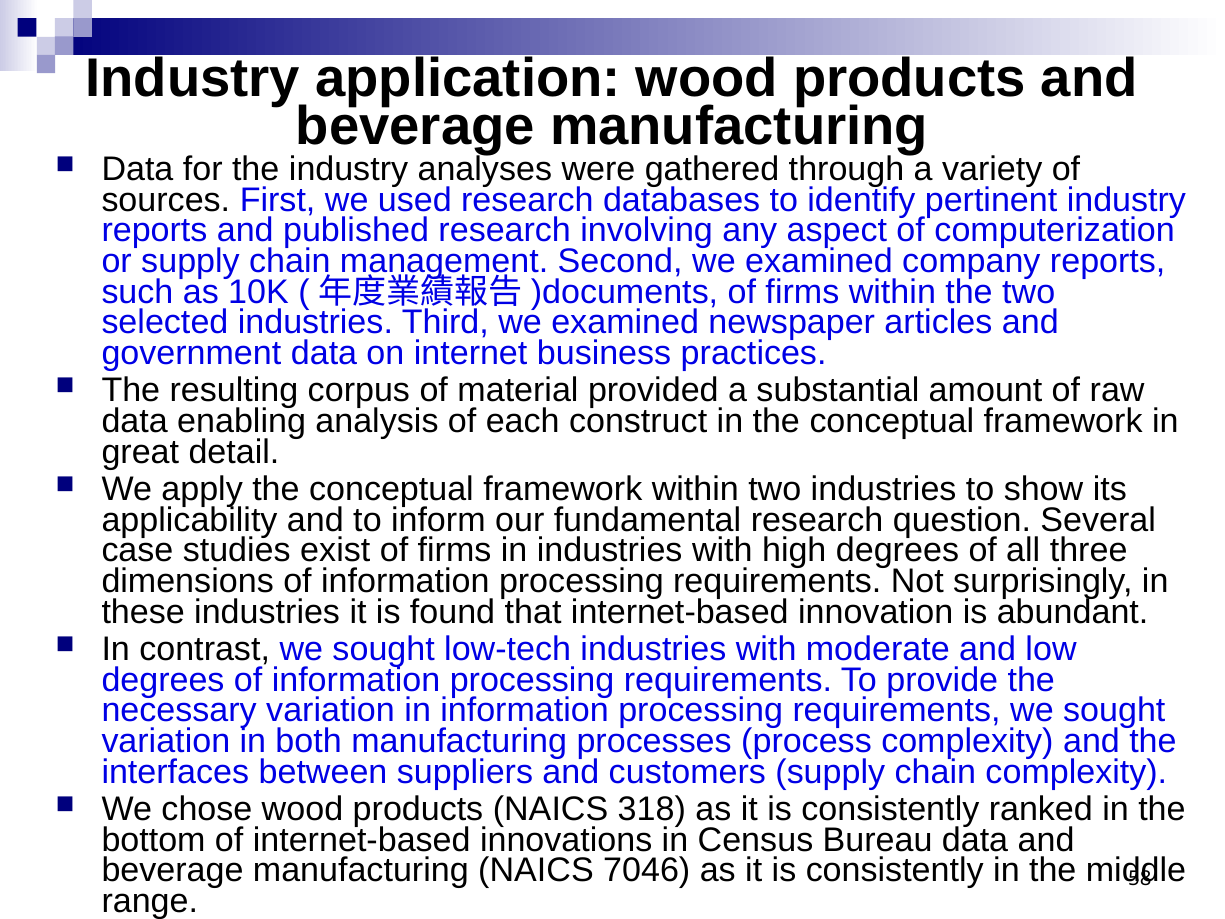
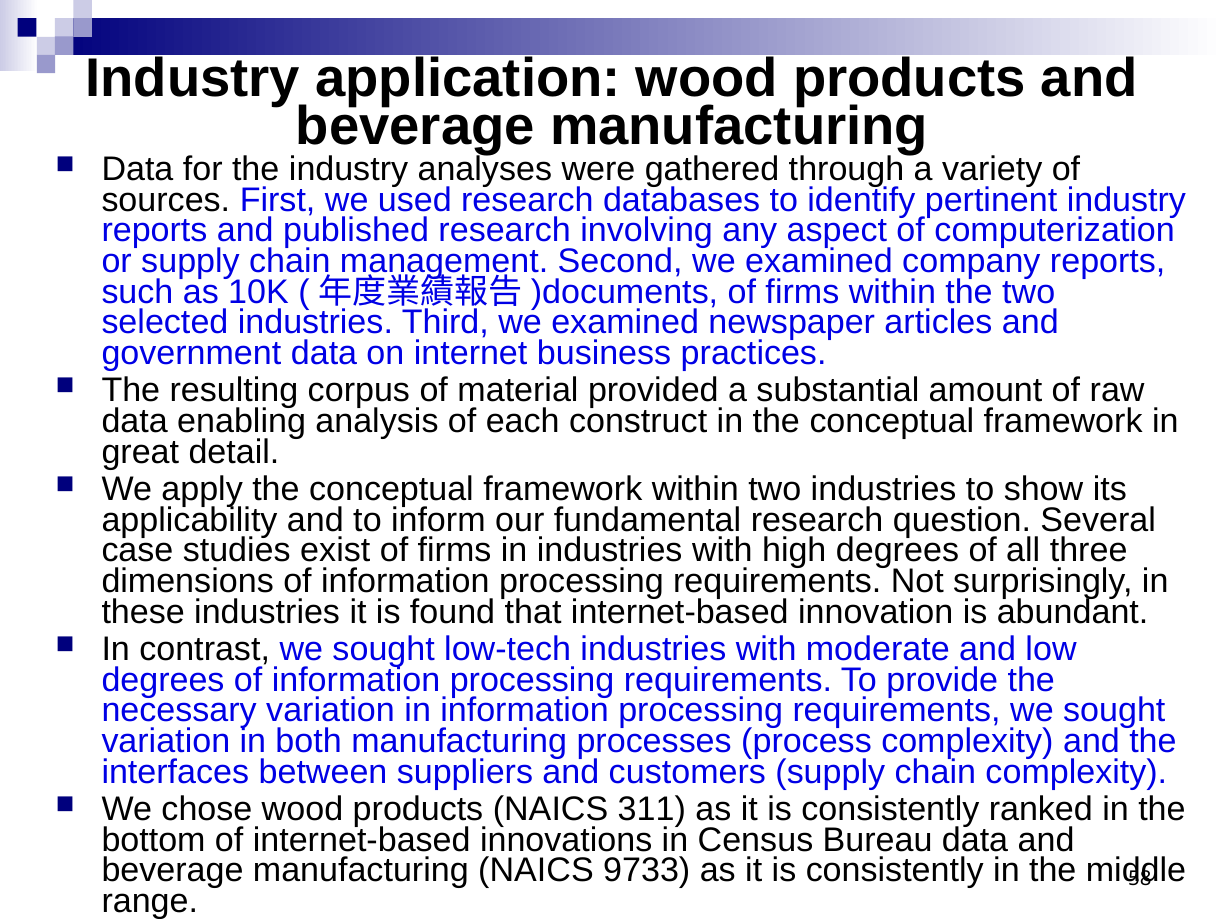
318: 318 -> 311
7046: 7046 -> 9733
